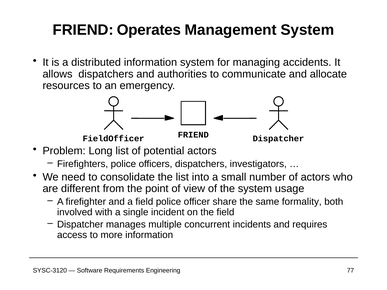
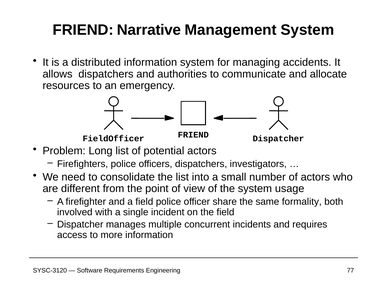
Operates: Operates -> Narrative
